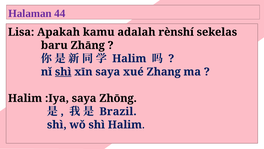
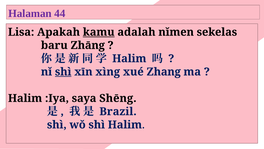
kamu underline: none -> present
rènshí: rènshí -> nǐmen
xīn saya: saya -> xìng
Zhōng: Zhōng -> Shēng
